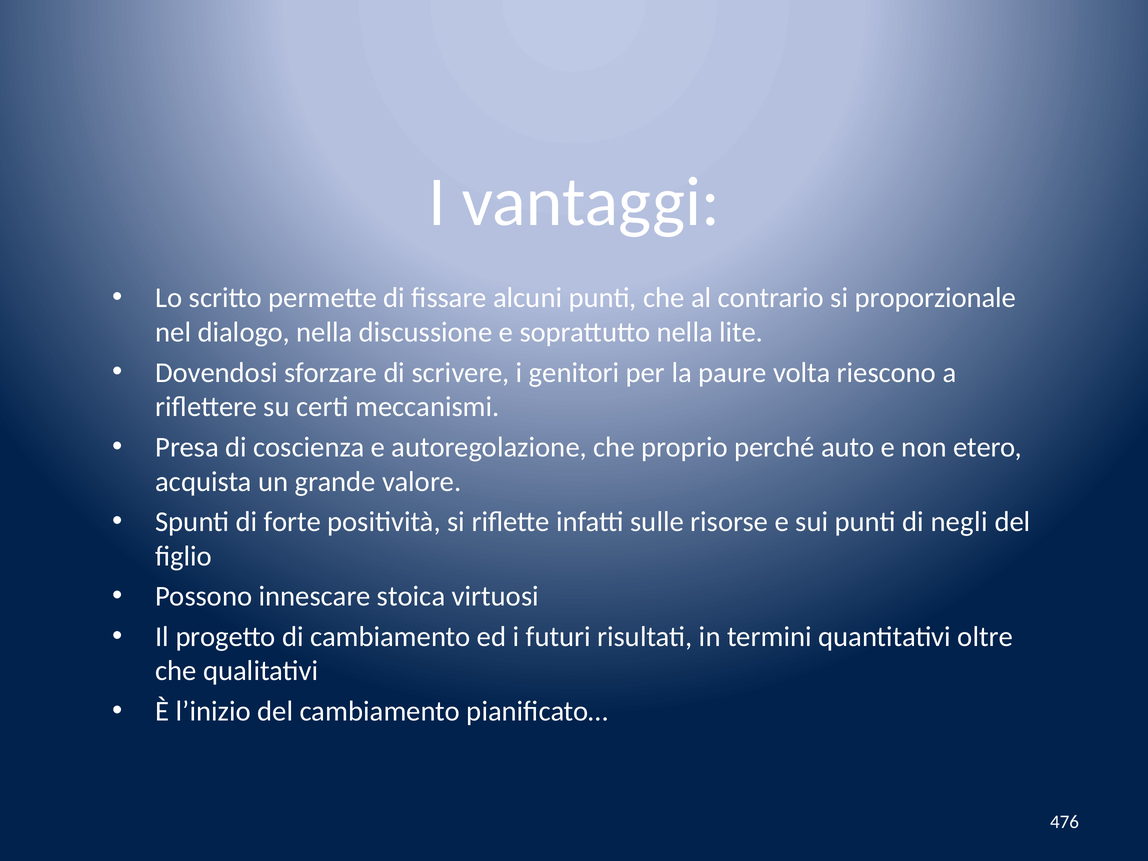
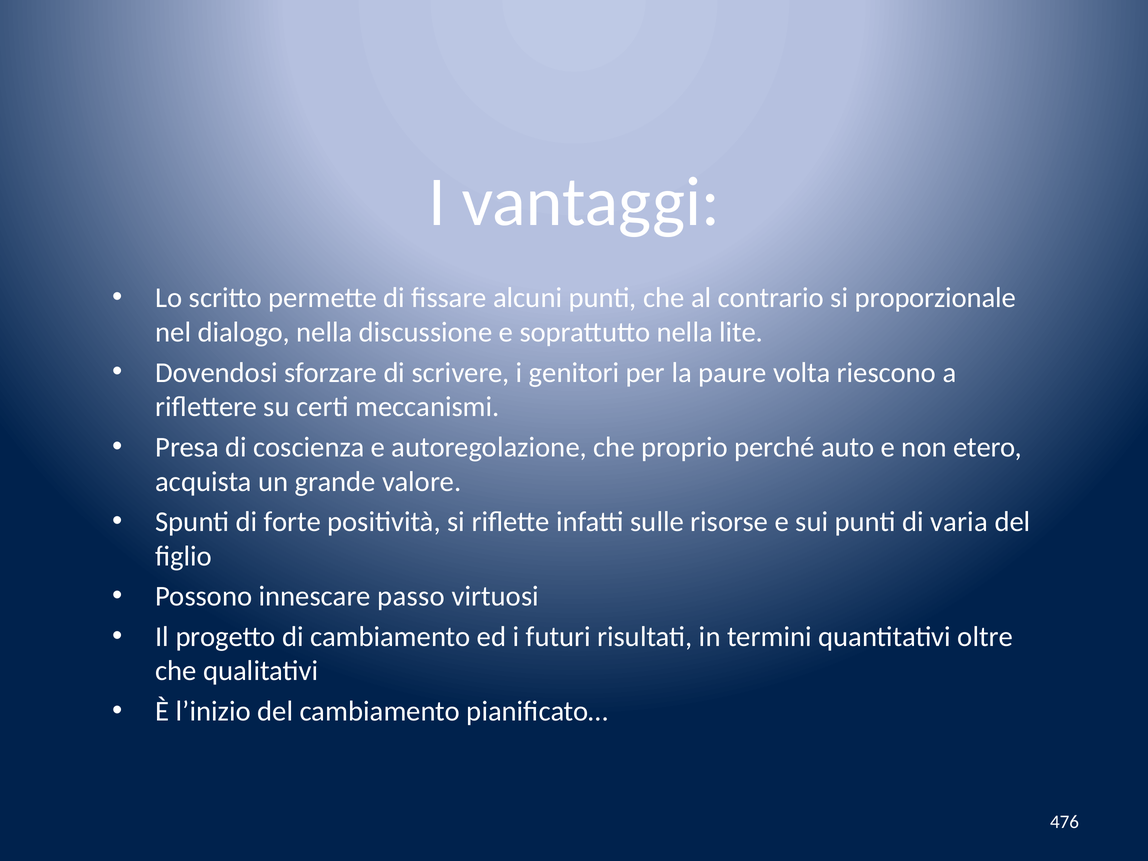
negli: negli -> varia
stoica: stoica -> passo
